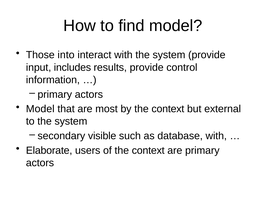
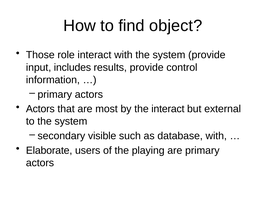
find model: model -> object
into: into -> role
Model at (40, 109): Model -> Actors
by the context: context -> interact
of the context: context -> playing
